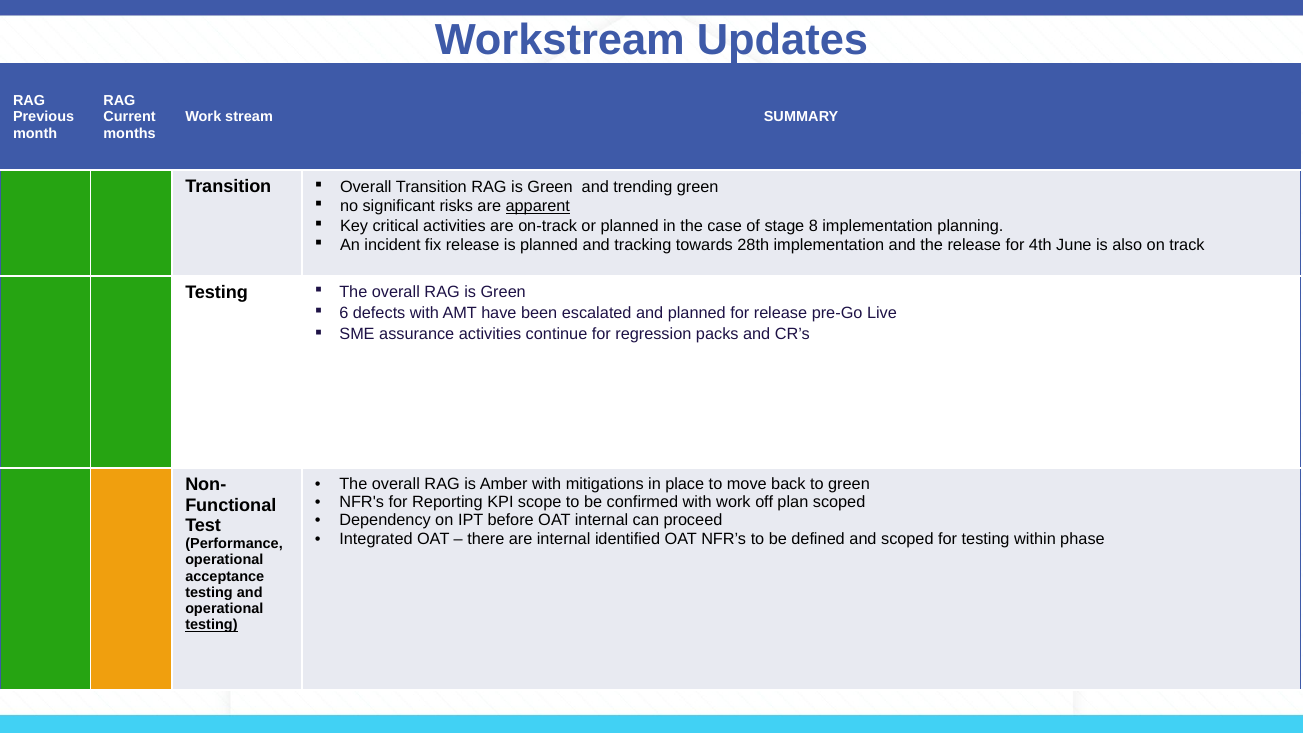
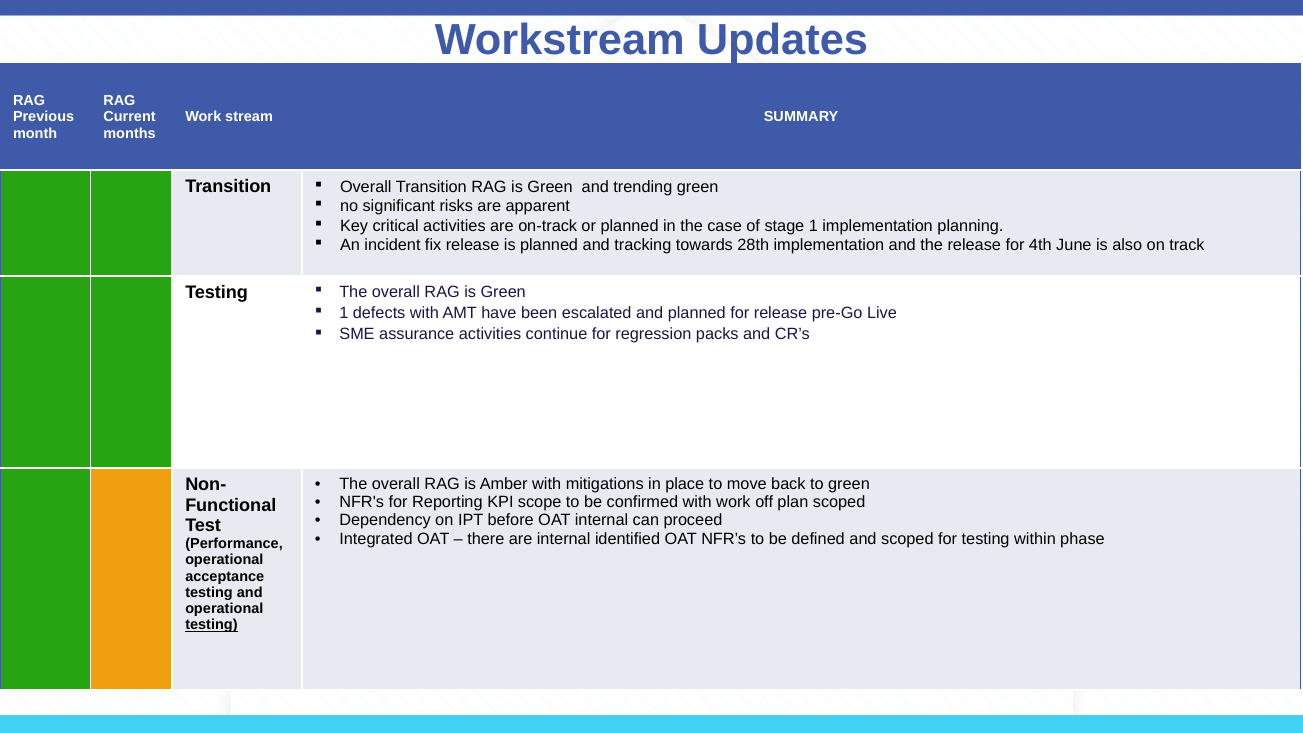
apparent underline: present -> none
stage 8: 8 -> 1
6 at (344, 313): 6 -> 1
